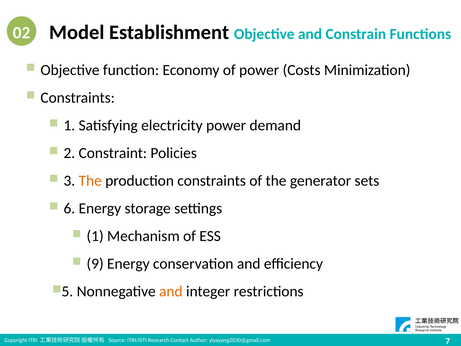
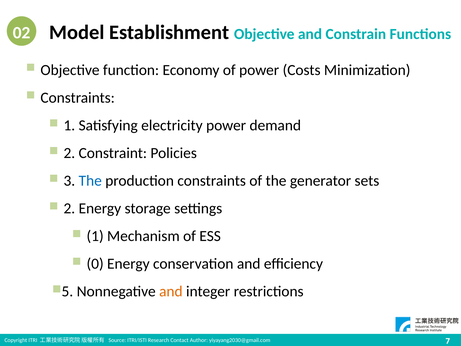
The at (90, 181) colour: orange -> blue
6 at (69, 208): 6 -> 2
9: 9 -> 0
